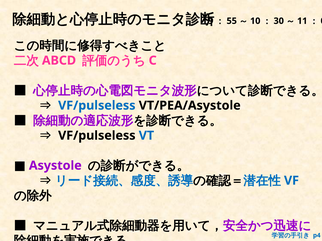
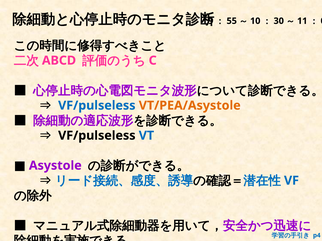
VT/PEA/Asystole colour: black -> orange
